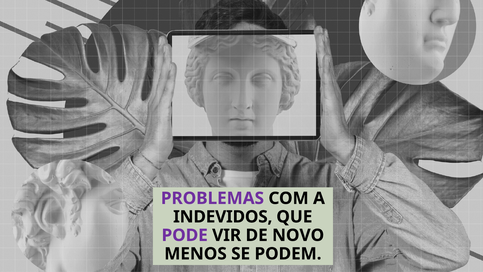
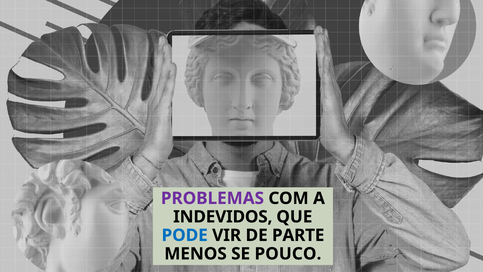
PODE colour: purple -> blue
NOVO: NOVO -> PARTE
PODEM: PODEM -> POUCO
